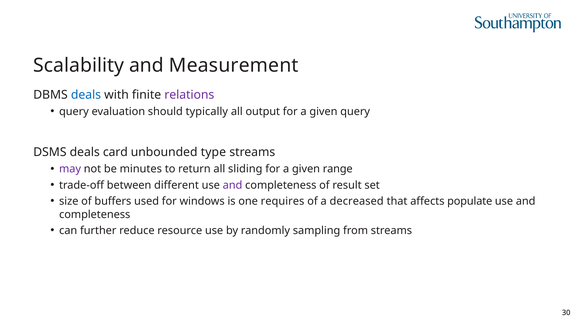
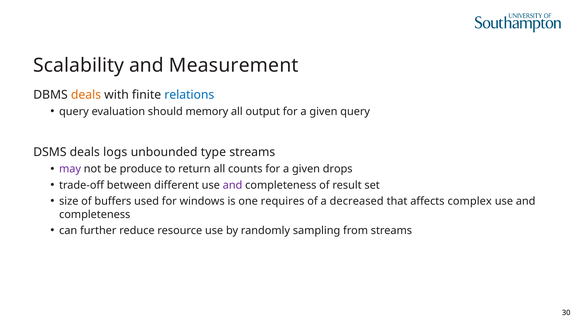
deals at (86, 95) colour: blue -> orange
relations colour: purple -> blue
typically: typically -> memory
card: card -> logs
minutes: minutes -> produce
sliding: sliding -> counts
range: range -> drops
populate: populate -> complex
